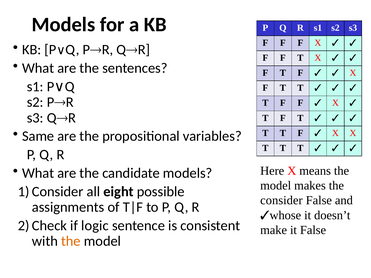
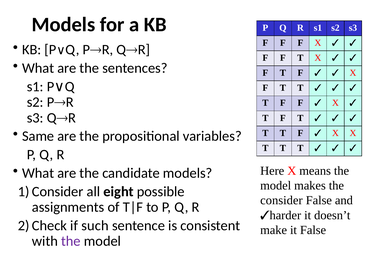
whose: whose -> harder
logic: logic -> such
the at (71, 241) colour: orange -> purple
